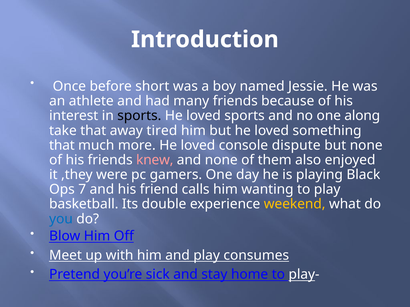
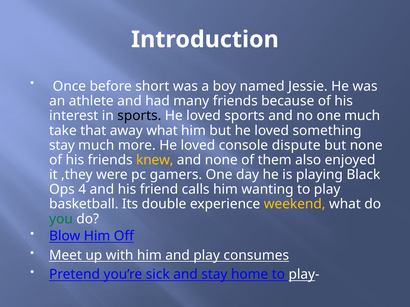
one along: along -> much
away tired: tired -> what
that at (62, 145): that -> stay
knew colour: pink -> yellow
7: 7 -> 4
you colour: blue -> green
